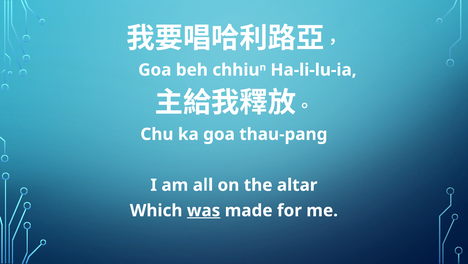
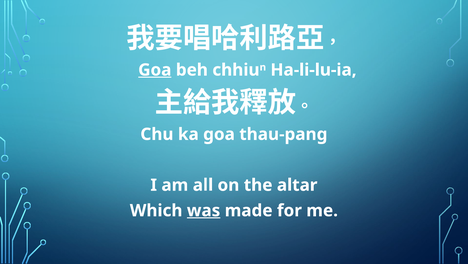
Goa at (155, 70) underline: none -> present
